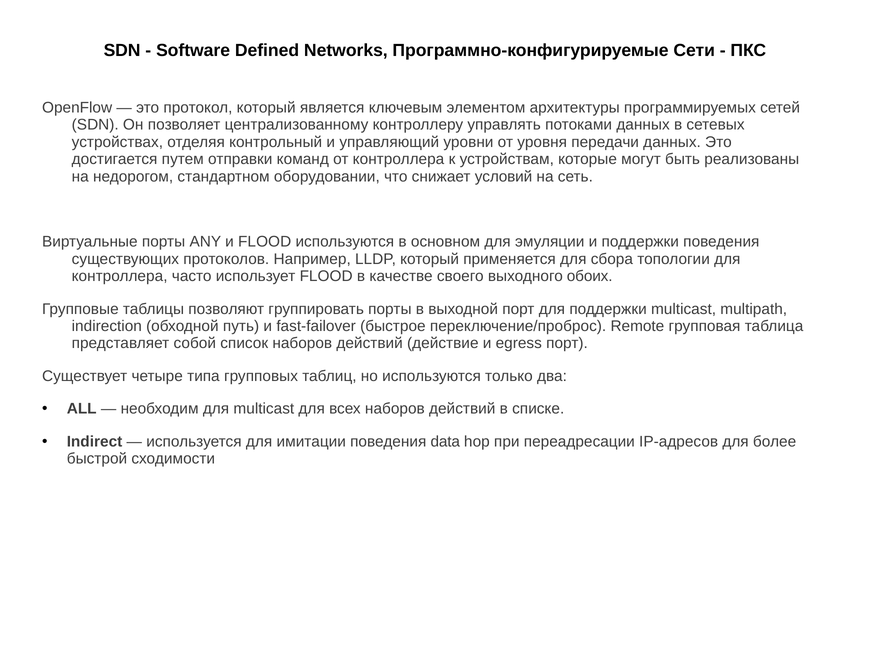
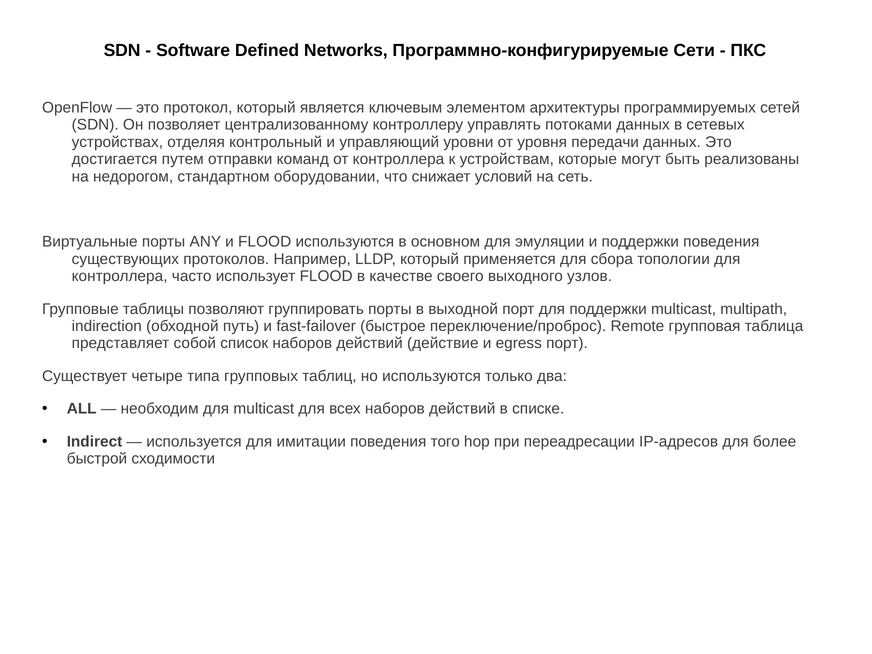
обоих: обоих -> узлов
data: data -> того
